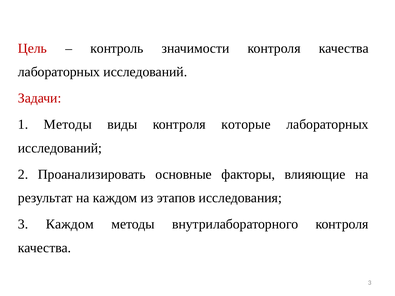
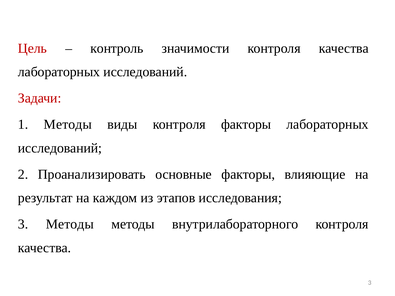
контроля которые: которые -> факторы
3 Каждом: Каждом -> Методы
